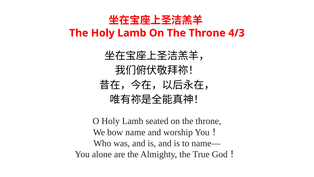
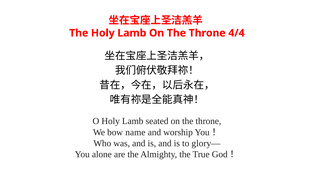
4/3: 4/3 -> 4/4
name—: name— -> glory—
